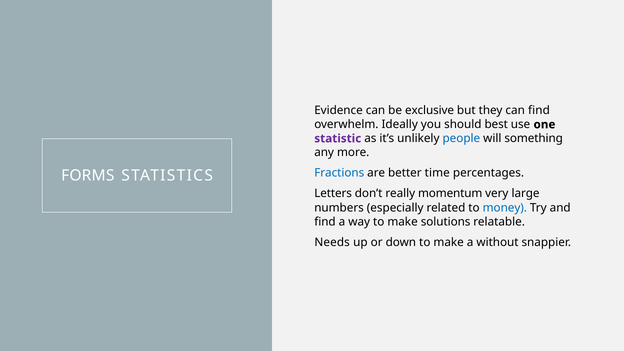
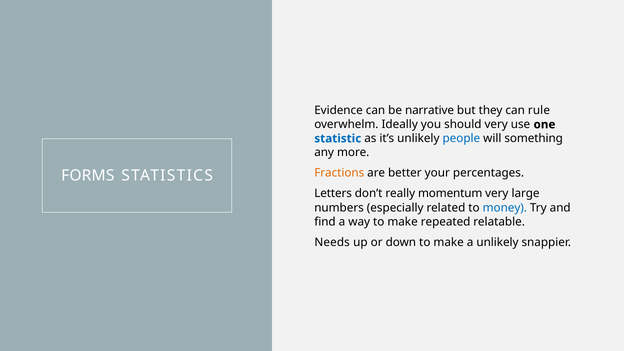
exclusive: exclusive -> narrative
can find: find -> rule
should best: best -> very
statistic colour: purple -> blue
Fractions colour: blue -> orange
time: time -> your
solutions: solutions -> repeated
a without: without -> unlikely
